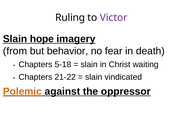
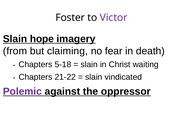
Ruling: Ruling -> Foster
behavior: behavior -> claiming
Polemic colour: orange -> purple
